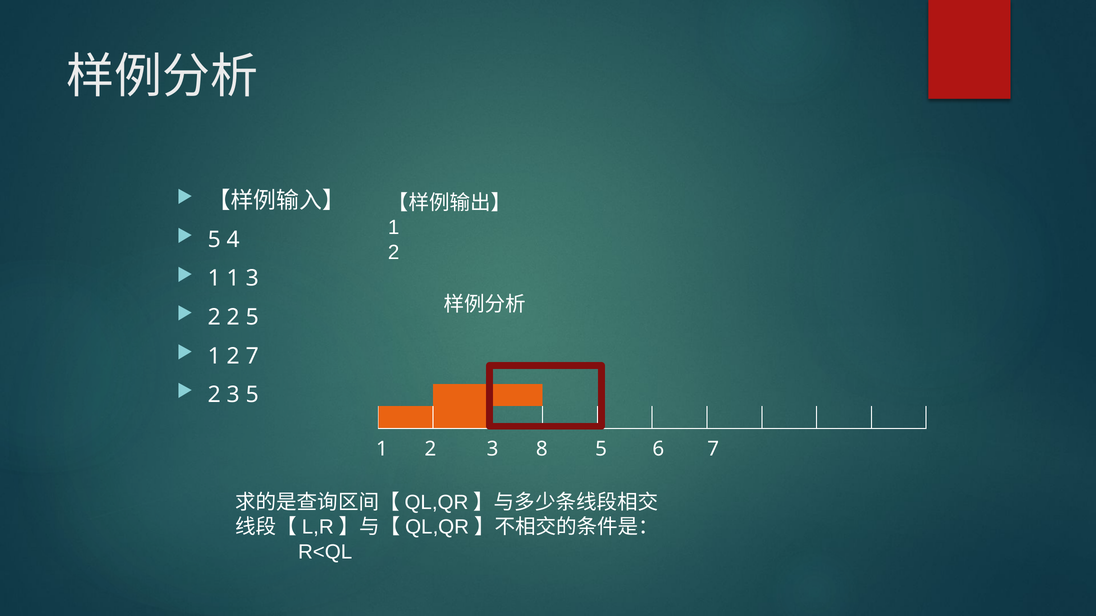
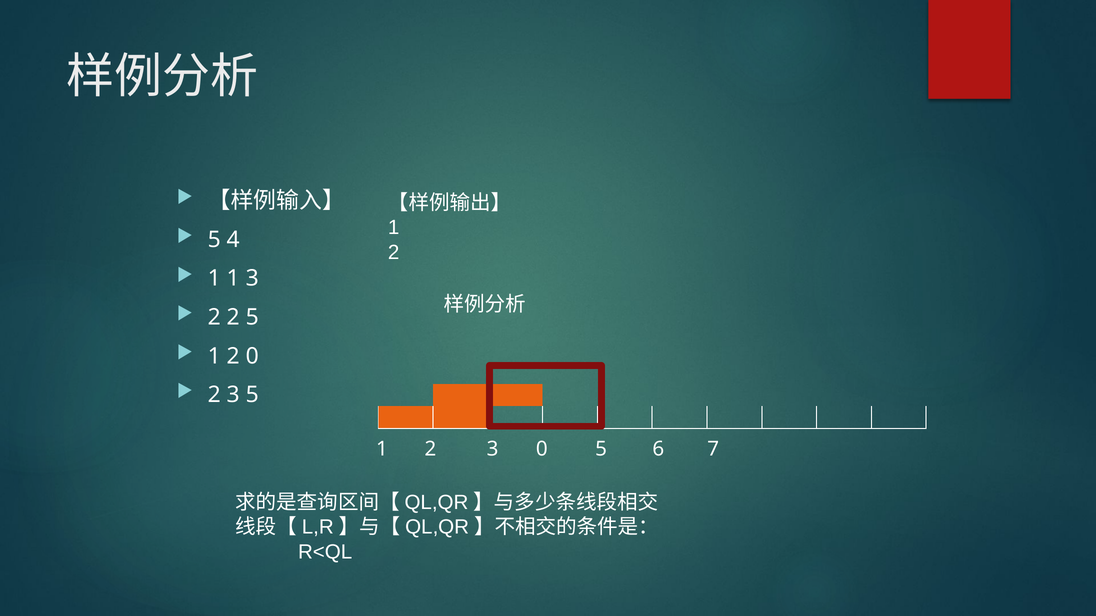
2 7: 7 -> 0
3 8: 8 -> 0
